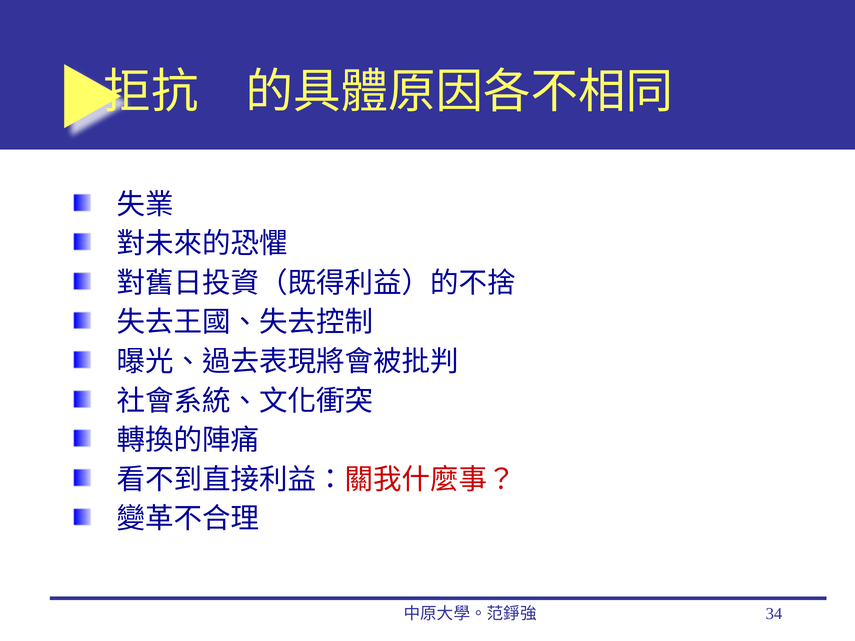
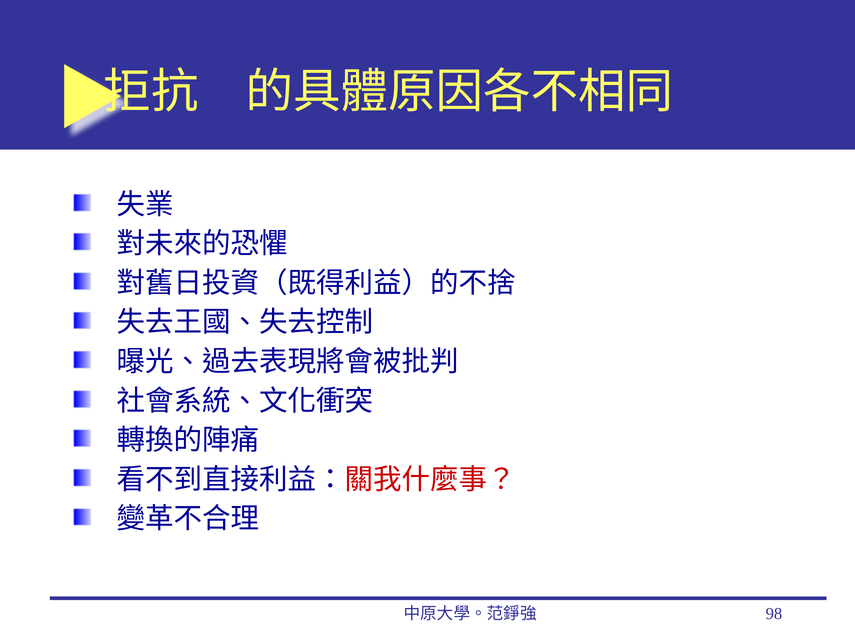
34: 34 -> 98
